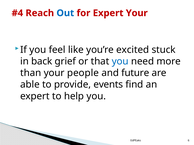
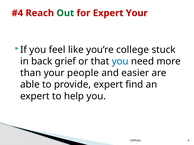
Out colour: blue -> green
excited: excited -> college
future: future -> easier
provide events: events -> expert
